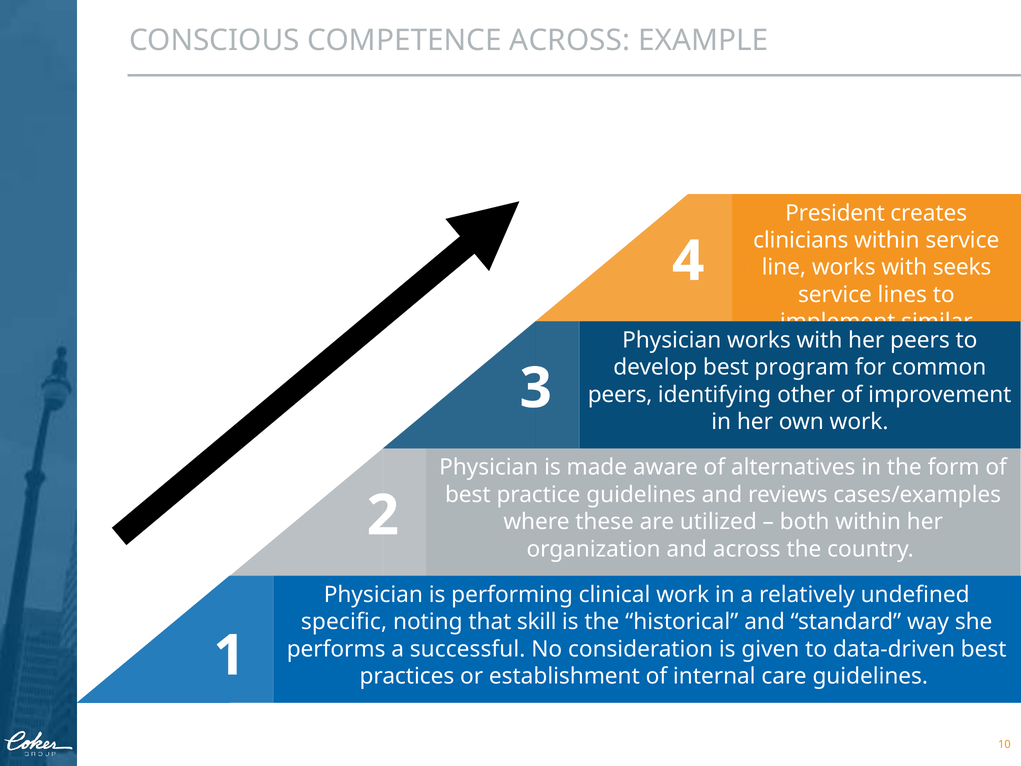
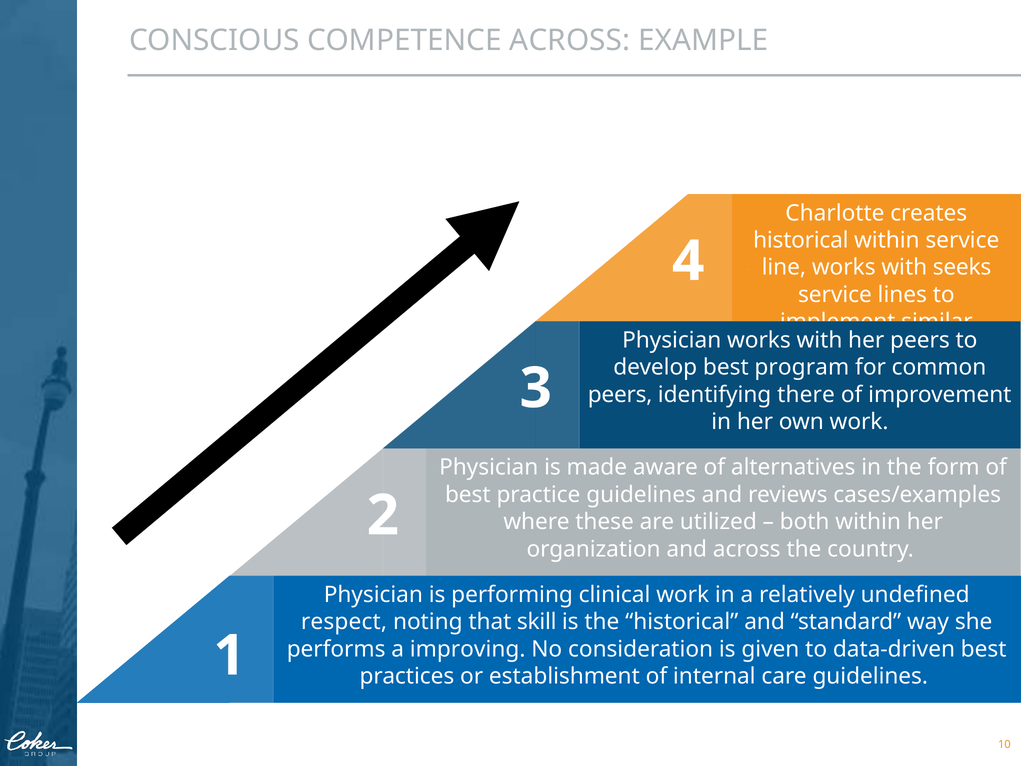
President: President -> Charlotte
clinicians at (801, 240): clinicians -> historical
other: other -> there
specific: specific -> respect
successful: successful -> improving
